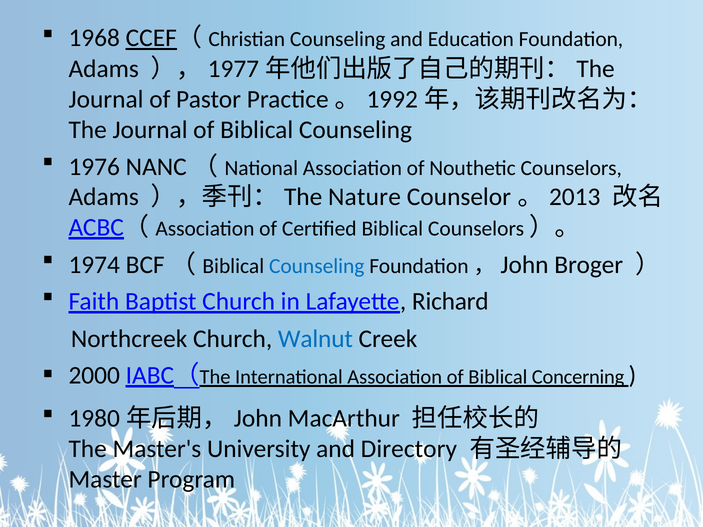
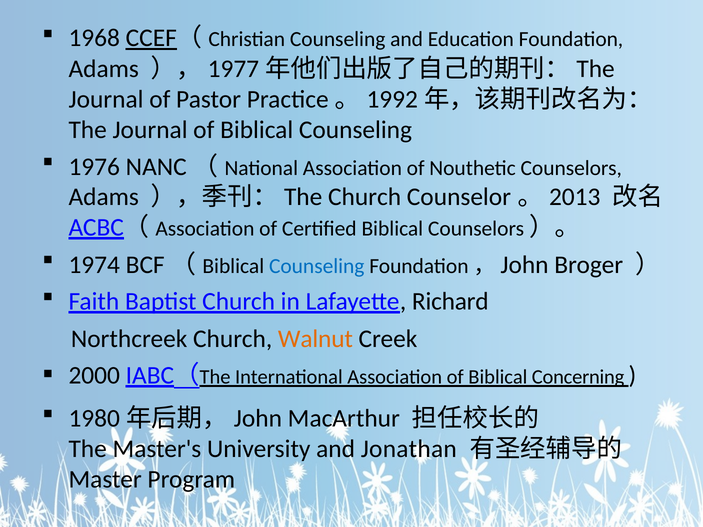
Nature at (364, 197): Nature -> Church
Walnut colour: blue -> orange
Directory: Directory -> Jonathan
